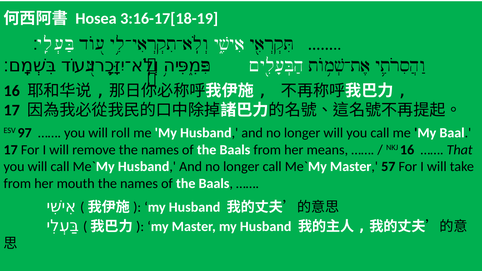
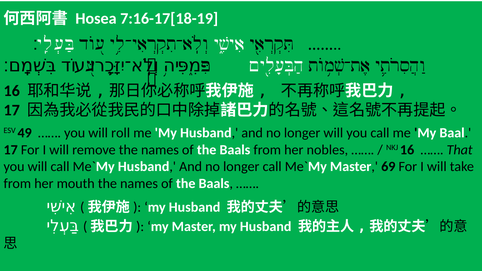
3:16-17[18-19: 3:16-17[18-19 -> 7:16-17[18-19
97: 97 -> 49
means: means -> nobles
57: 57 -> 69
